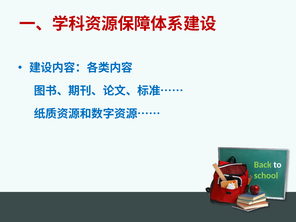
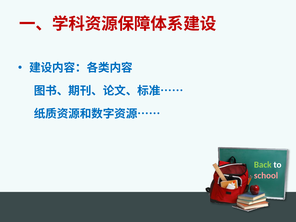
school colour: light green -> pink
